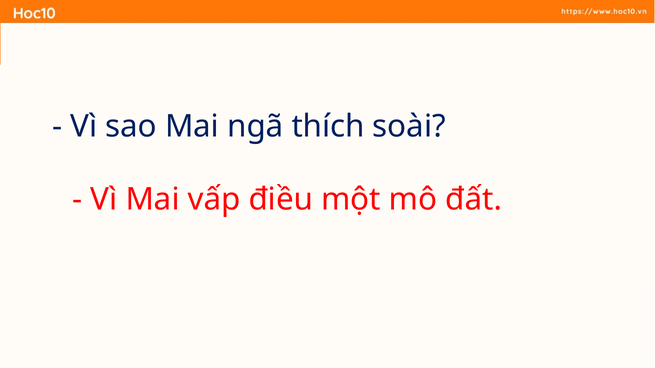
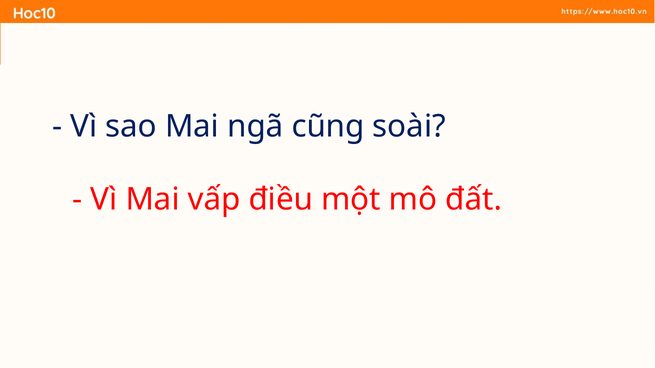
thích: thích -> cũng
